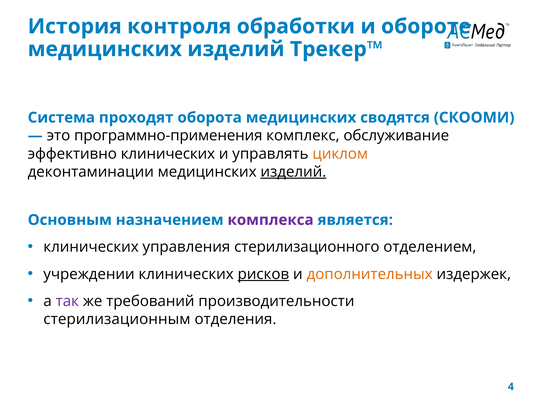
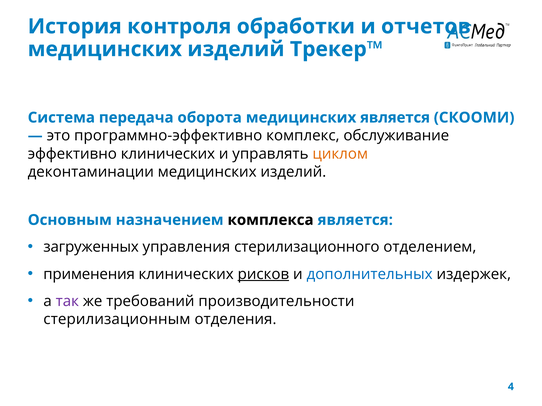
обороте: обороте -> отчетов
проходят: проходят -> передача
медицинских сводятся: сводятся -> является
программно-применения: программно-применения -> программно-эффективно
изделий at (293, 172) underline: present -> none
комплекса colour: purple -> black
клинических at (91, 247): клинических -> загруженных
учреждении: учреждении -> применения
дополнительных colour: orange -> blue
